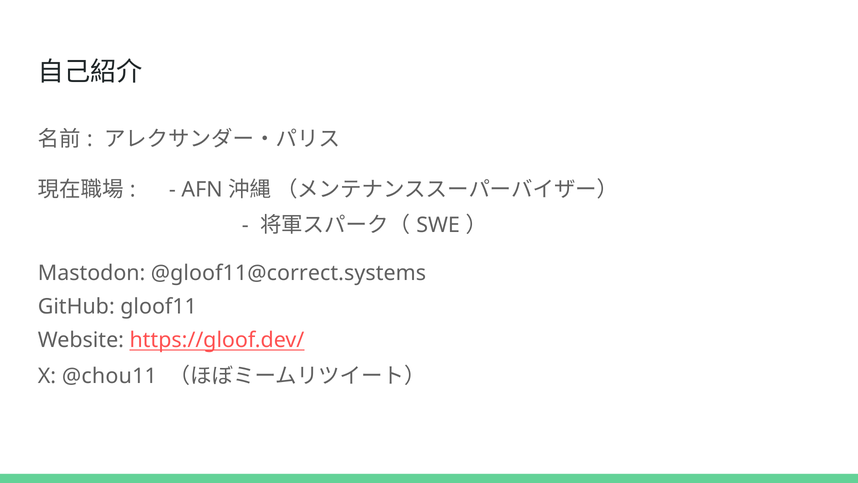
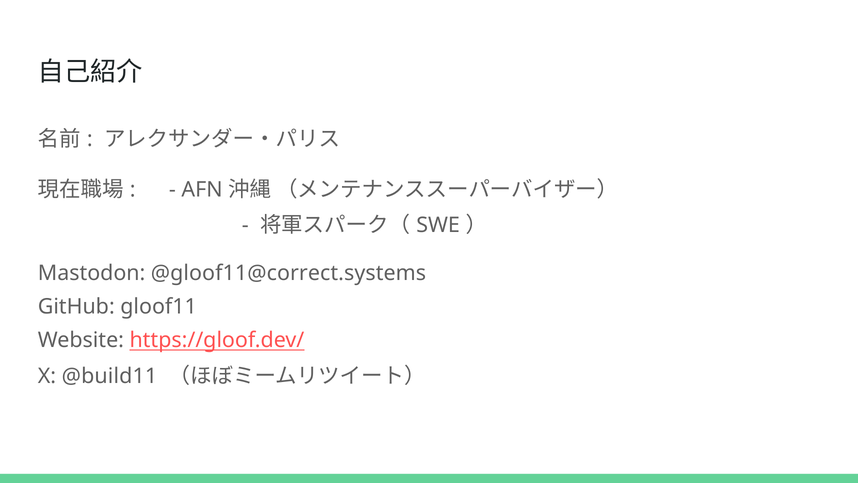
@chou11: @chou11 -> @build11
